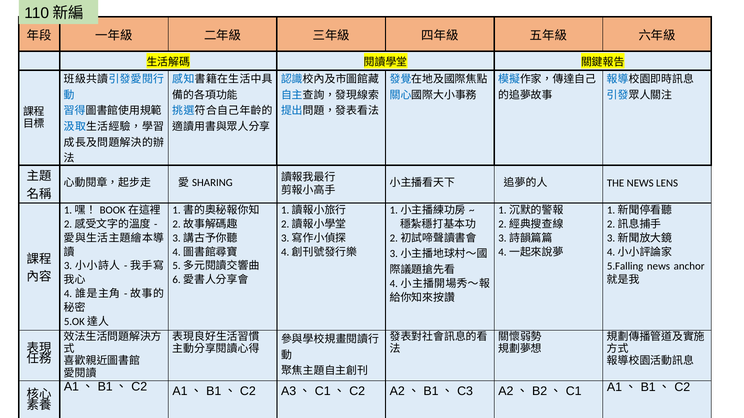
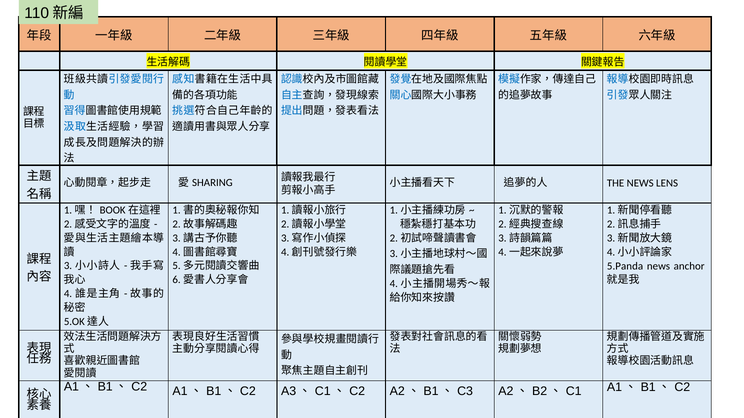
5.Falling: 5.Falling -> 5.Panda
